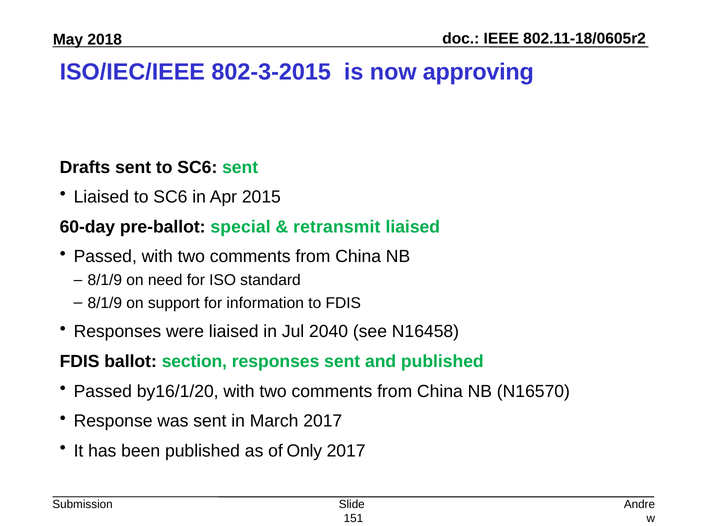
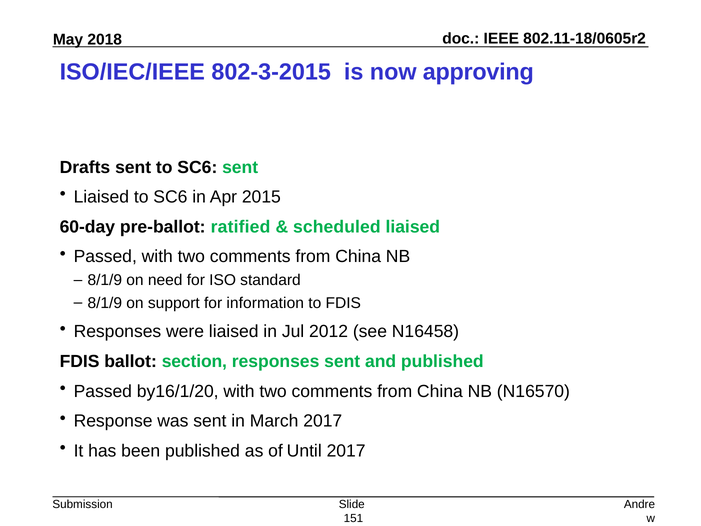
special: special -> ratified
retransmit: retransmit -> scheduled
2040: 2040 -> 2012
Only: Only -> Until
